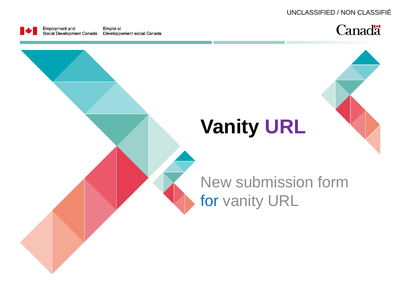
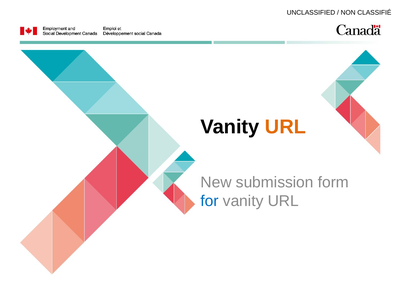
URL at (286, 127) colour: purple -> orange
